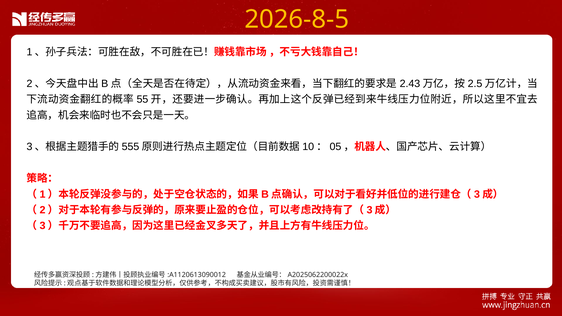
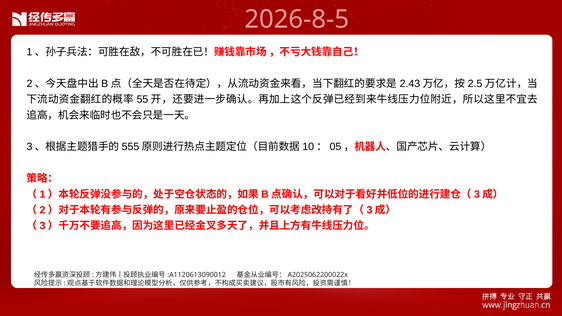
2026-8-5 colour: yellow -> pink
